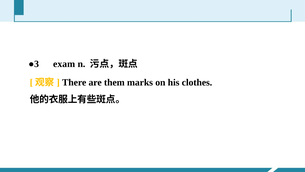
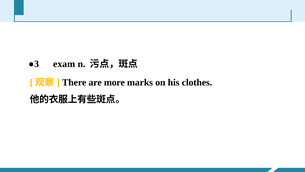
them: them -> more
